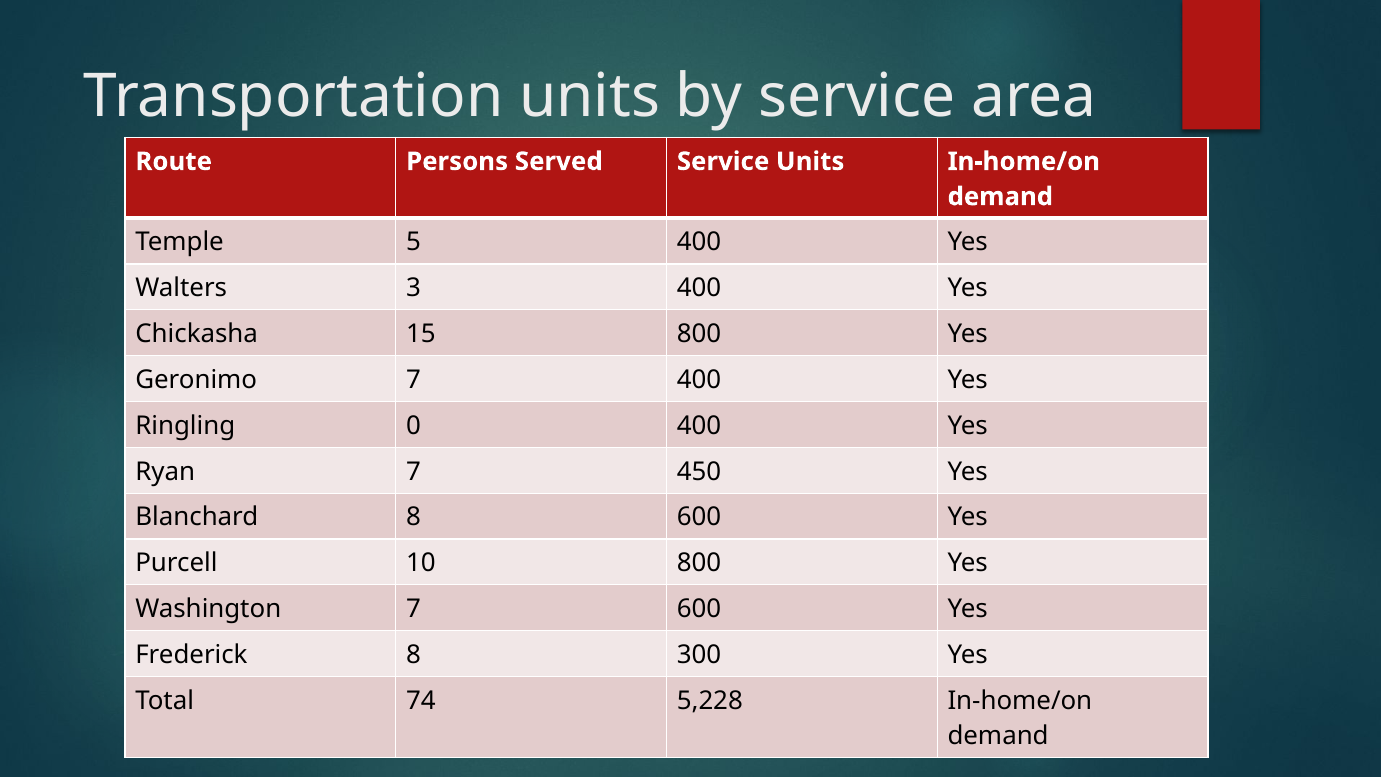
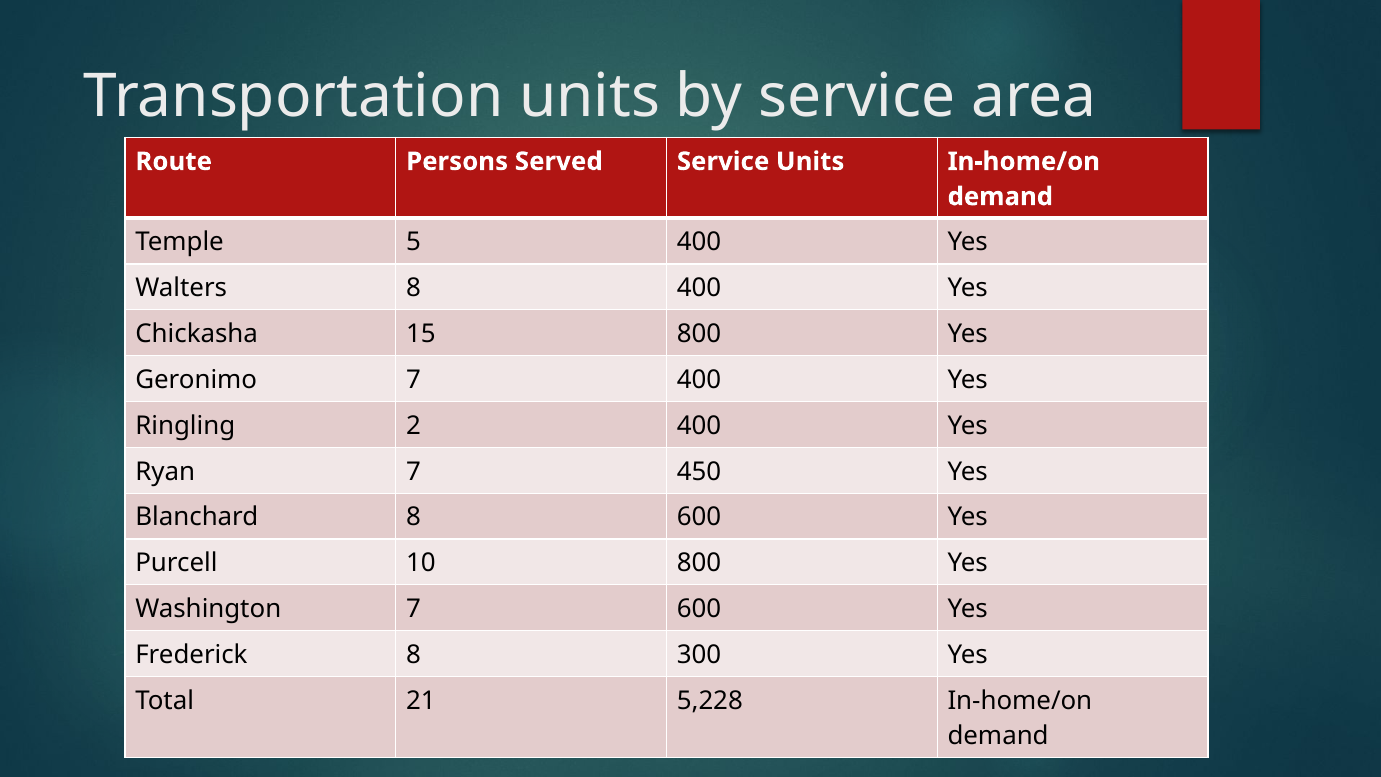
Walters 3: 3 -> 8
0: 0 -> 2
74: 74 -> 21
